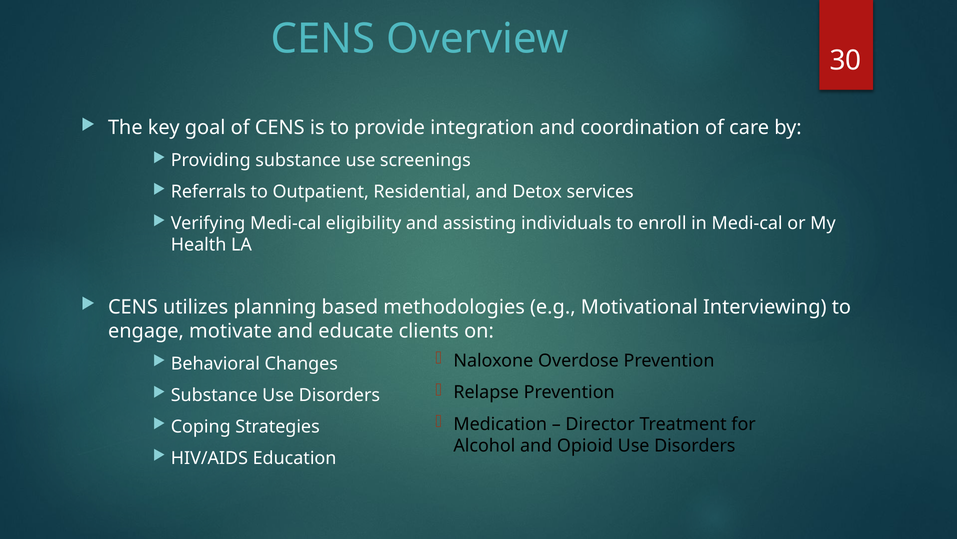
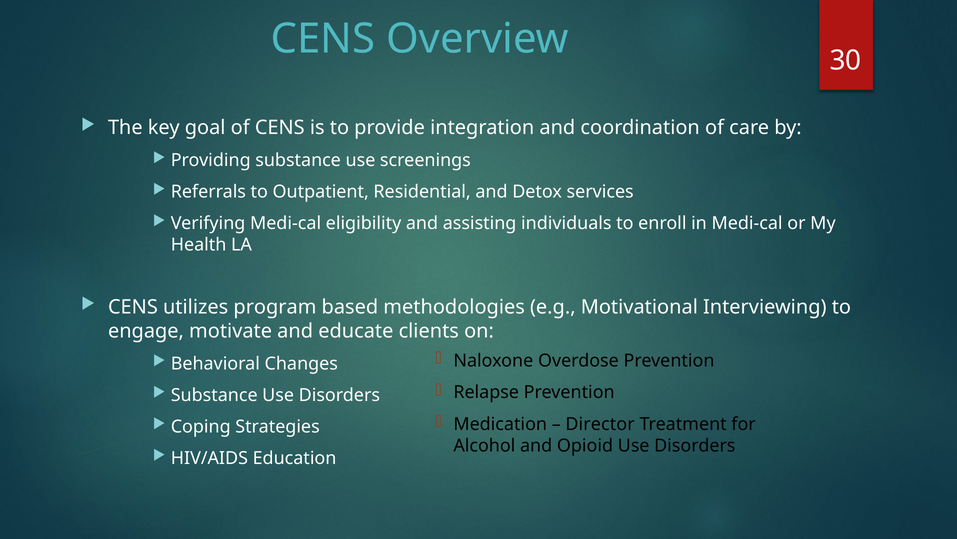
planning: planning -> program
